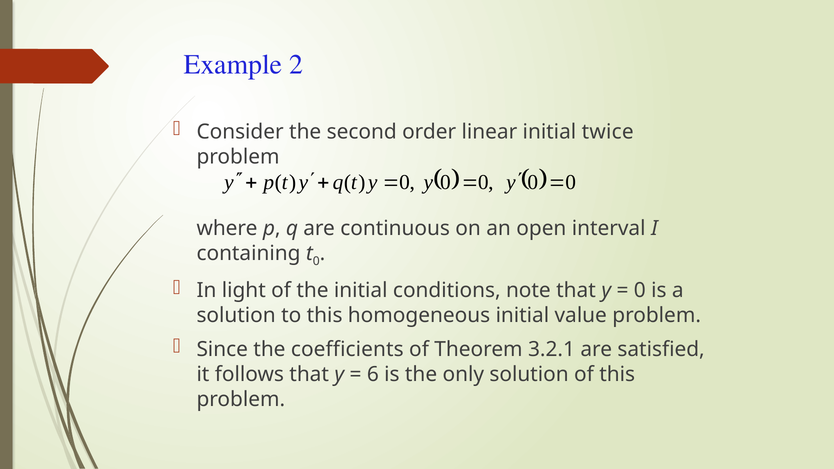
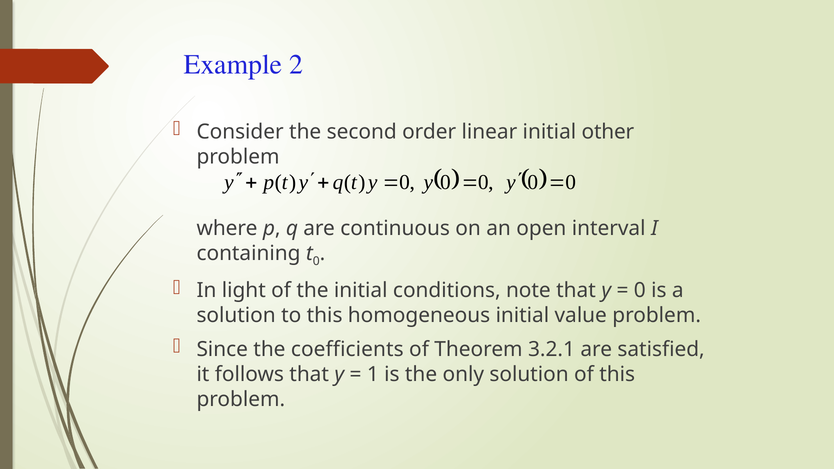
twice: twice -> other
6: 6 -> 1
